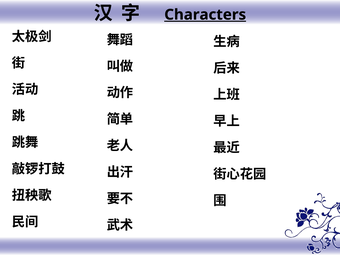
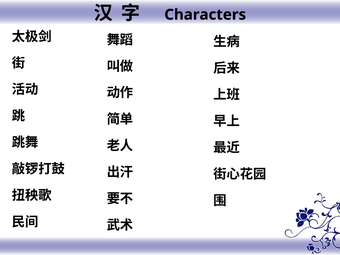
Characters underline: present -> none
